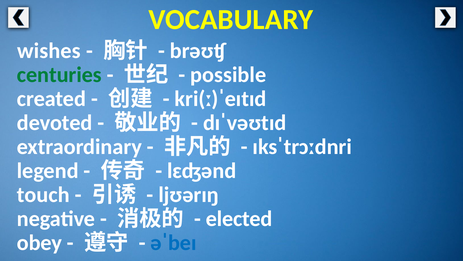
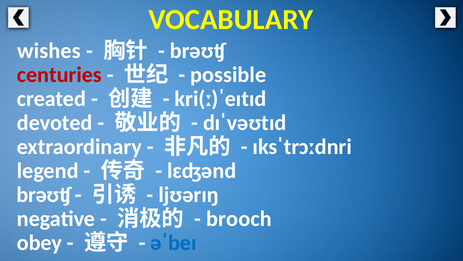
centuries colour: green -> red
touch at (43, 194): touch -> brəʊʧ
elected: elected -> brooch
